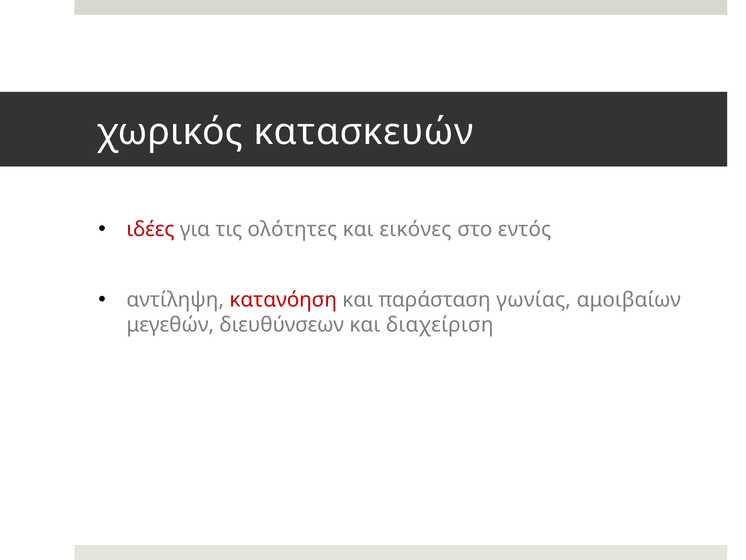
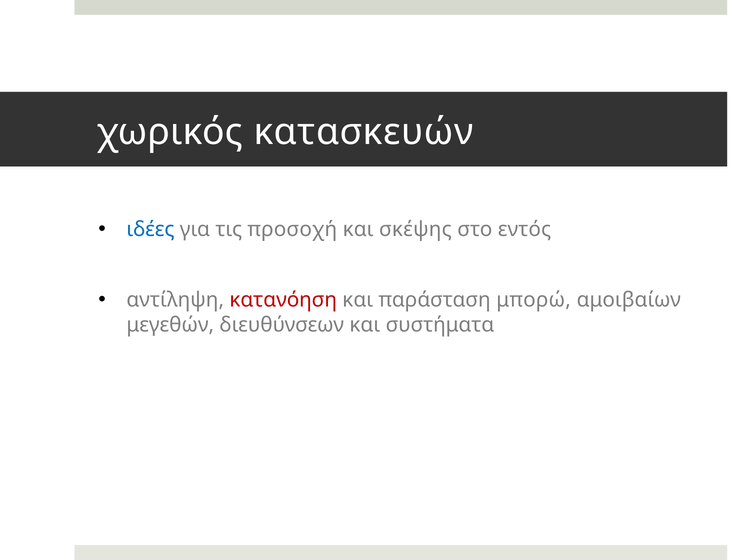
ιδέες colour: red -> blue
ολότητες: ολότητες -> προσοχή
εικόνες: εικόνες -> σκέψης
γωνίας: γωνίας -> μπορώ
διαχείριση: διαχείριση -> συστήματα
